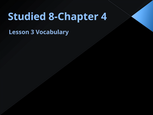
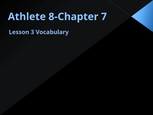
Studied: Studied -> Athlete
4: 4 -> 7
